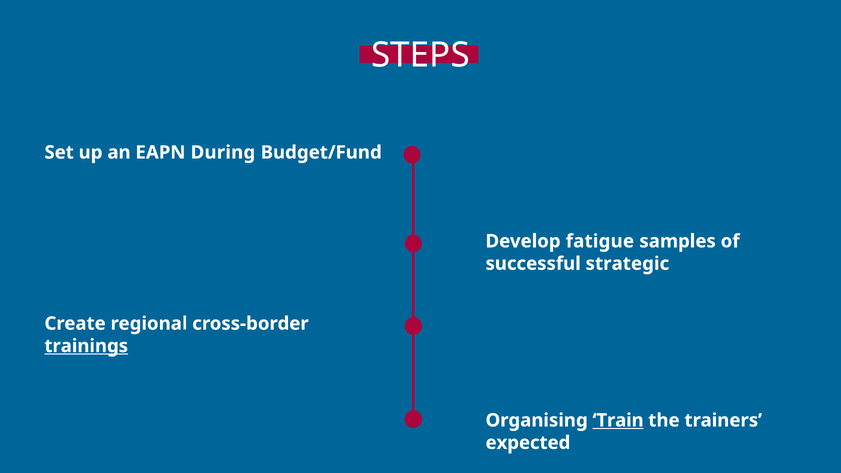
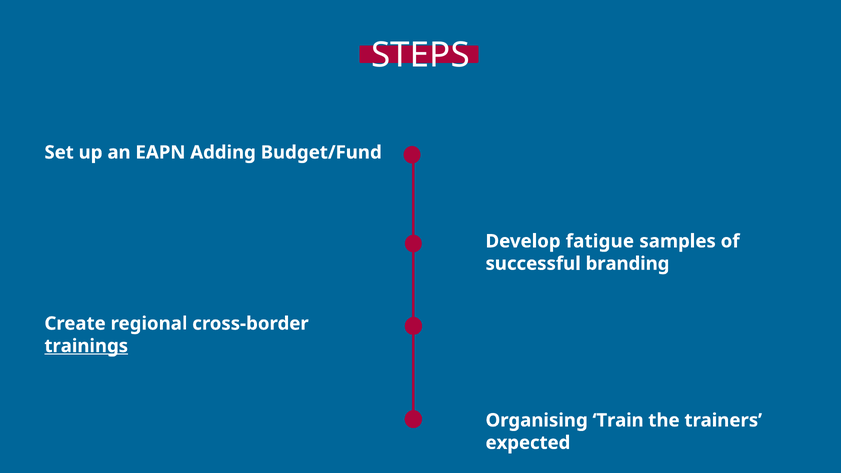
During: During -> Adding
strategic: strategic -> branding
Train underline: present -> none
